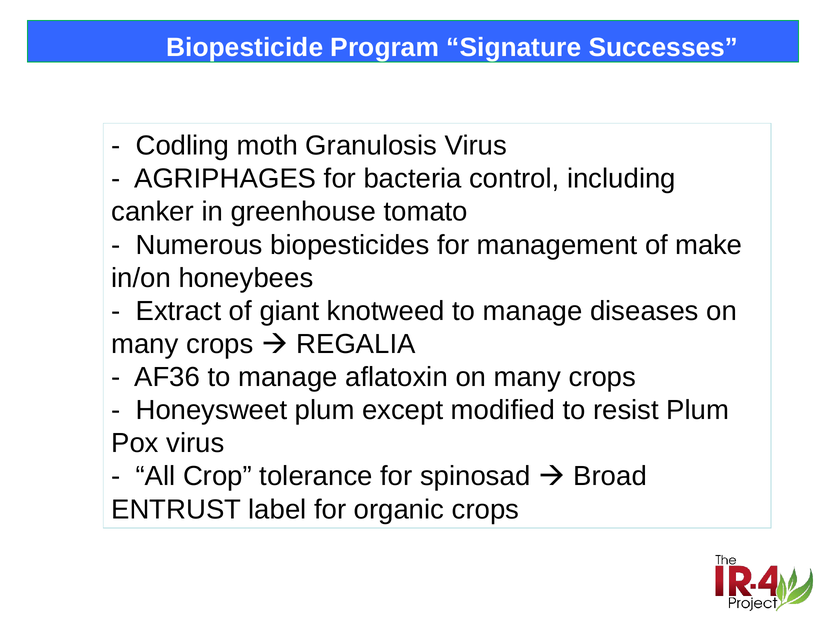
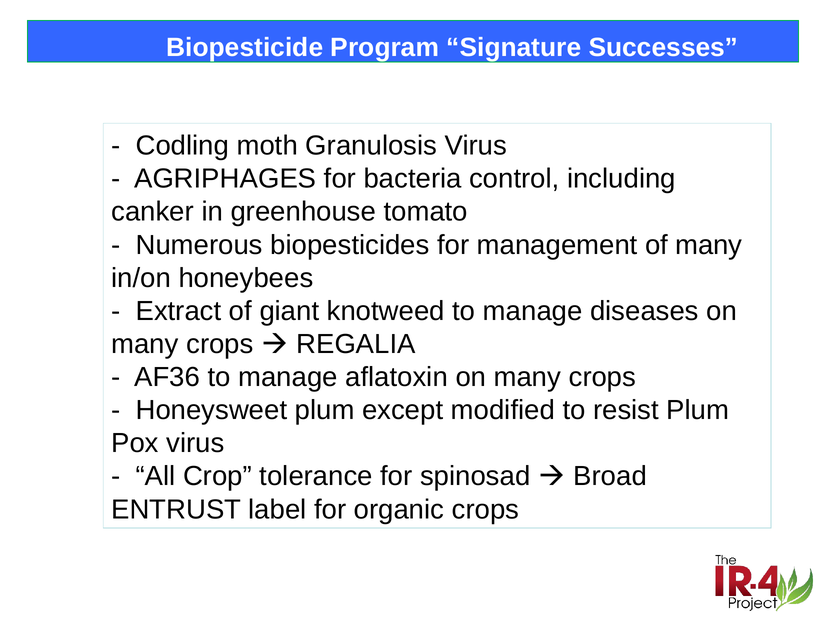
of make: make -> many
